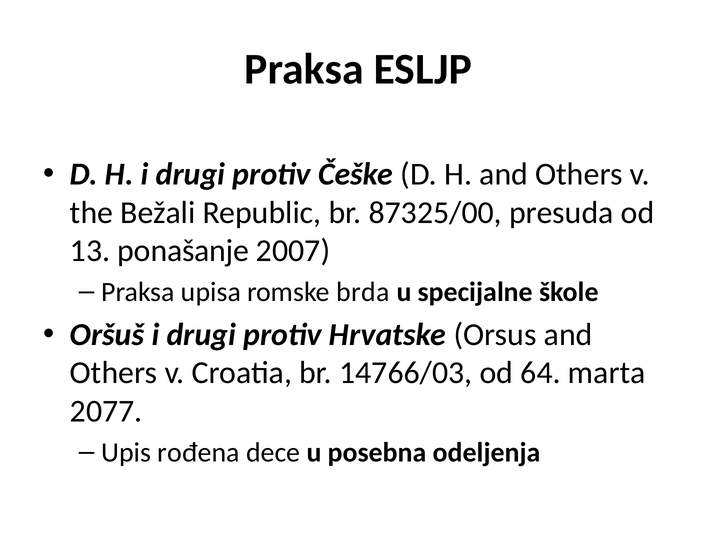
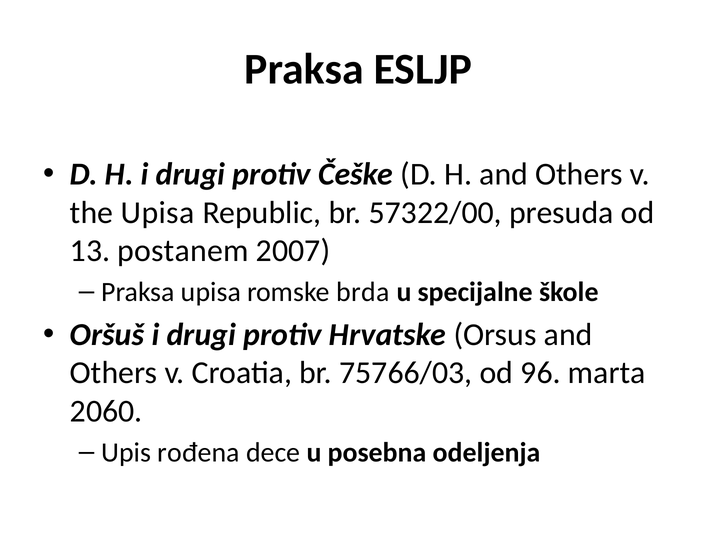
the Bežali: Bežali -> Upisa
87325/00: 87325/00 -> 57322/00
ponašanje: ponašanje -> postanem
14766/03: 14766/03 -> 75766/03
64: 64 -> 96
2077: 2077 -> 2060
